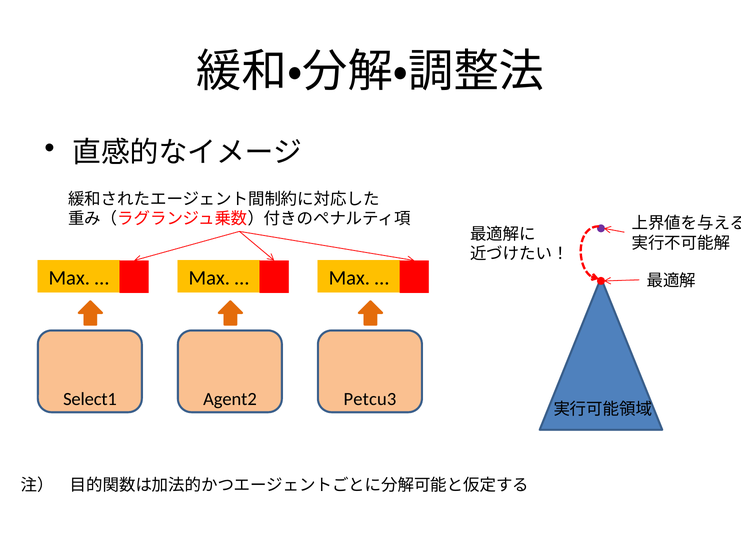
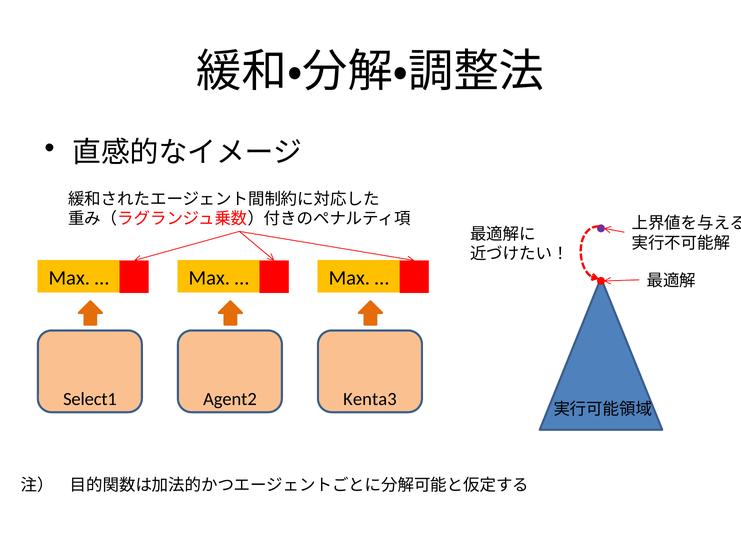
Petcu3: Petcu3 -> Kenta3
